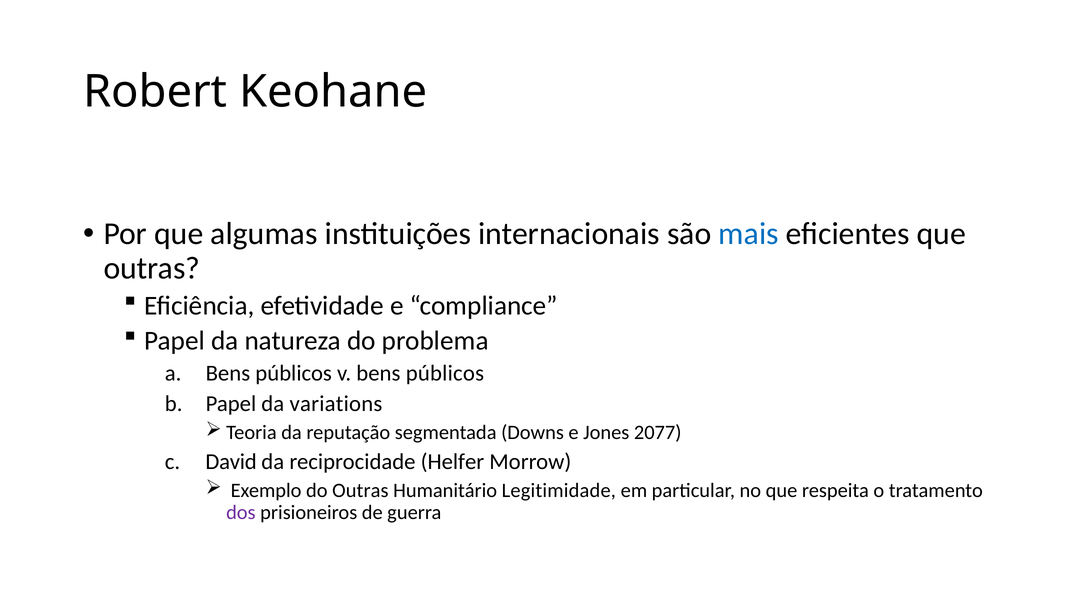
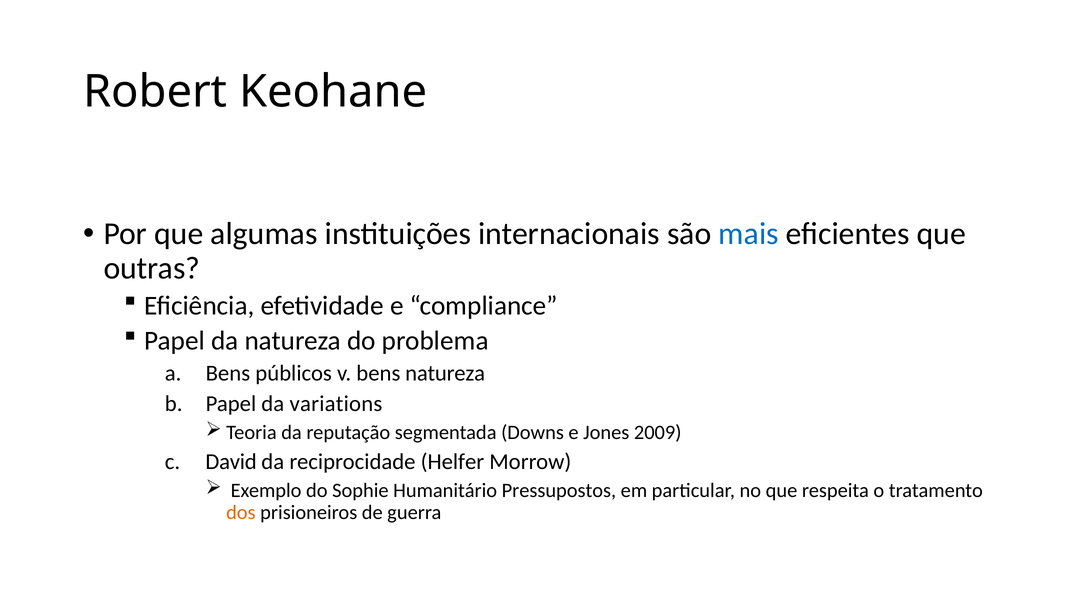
v bens públicos: públicos -> natureza
2077: 2077 -> 2009
do Outras: Outras -> Sophie
Legitimidade: Legitimidade -> Pressupostos
dos colour: purple -> orange
